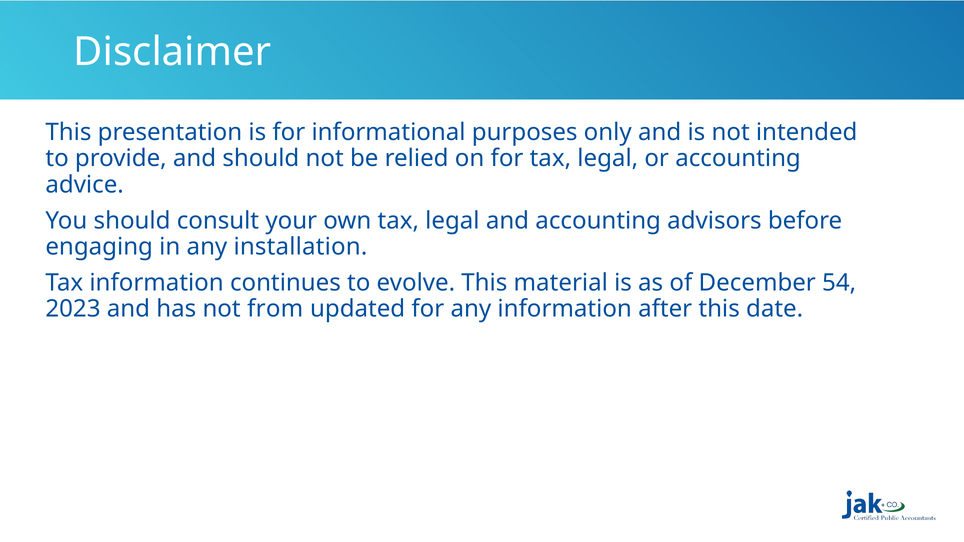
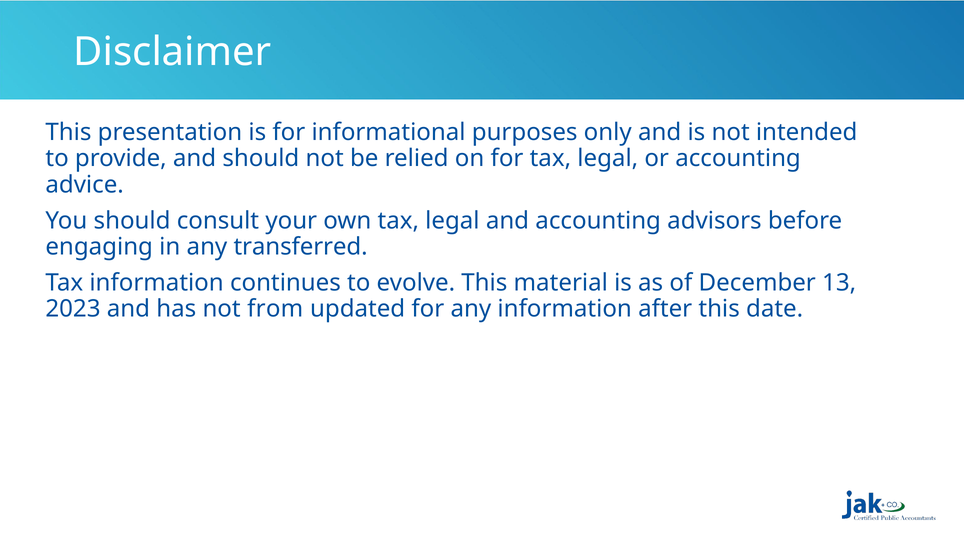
installation: installation -> transferred
54: 54 -> 13
